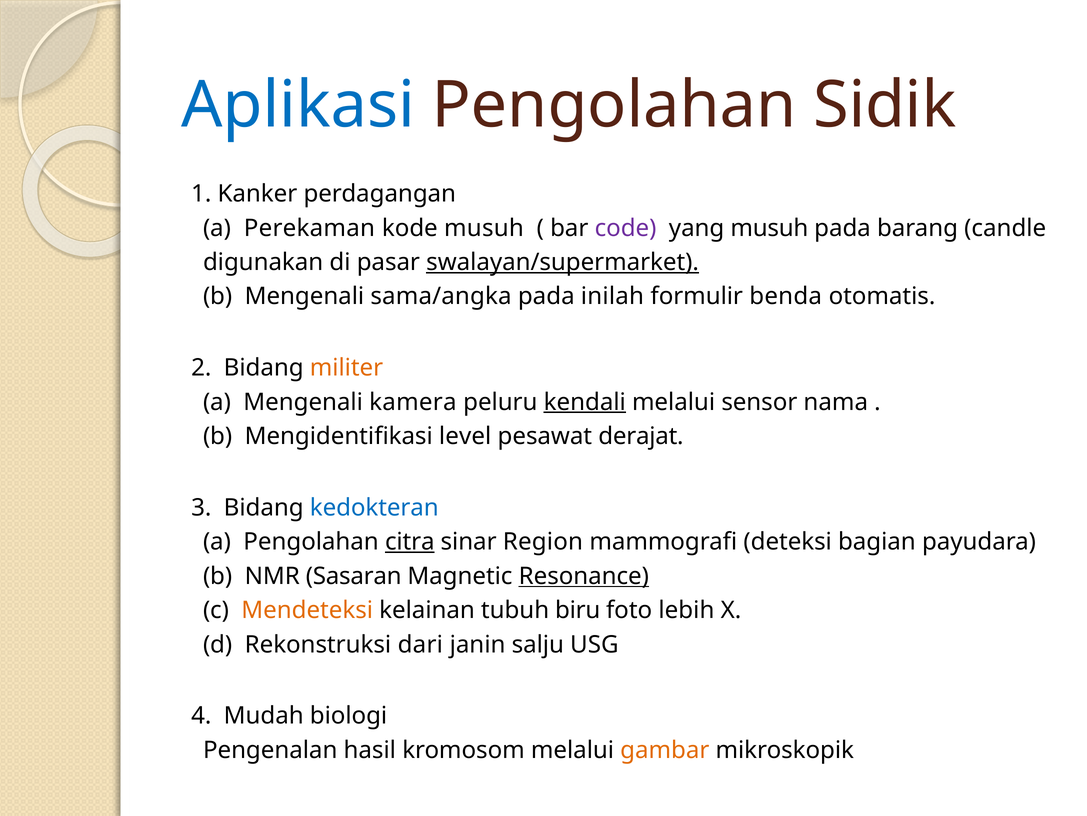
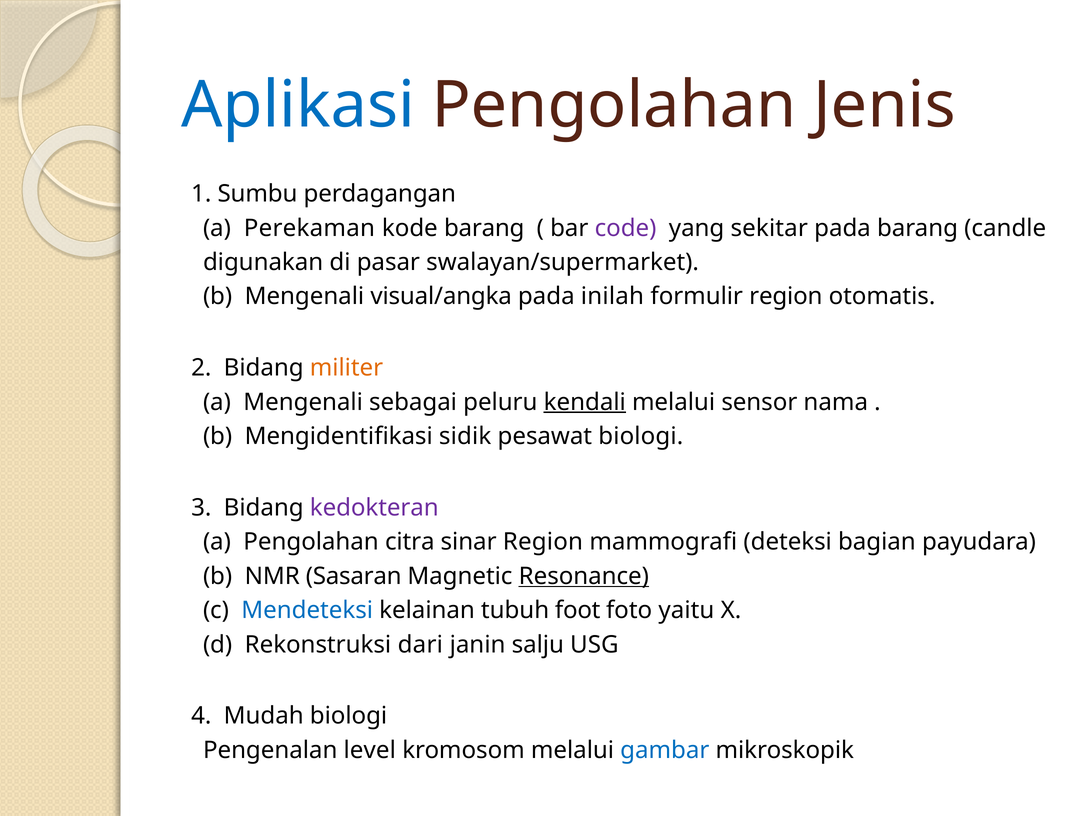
Sidik: Sidik -> Jenis
Kanker: Kanker -> Sumbu
kode musuh: musuh -> barang
yang musuh: musuh -> sekitar
swalayan/supermarket underline: present -> none
sama/angka: sama/angka -> visual/angka
formulir benda: benda -> region
kamera: kamera -> sebagai
level: level -> sidik
pesawat derajat: derajat -> biologi
kedokteran colour: blue -> purple
citra underline: present -> none
Mendeteksi colour: orange -> blue
biru: biru -> foot
lebih: lebih -> yaitu
hasil: hasil -> level
gambar colour: orange -> blue
